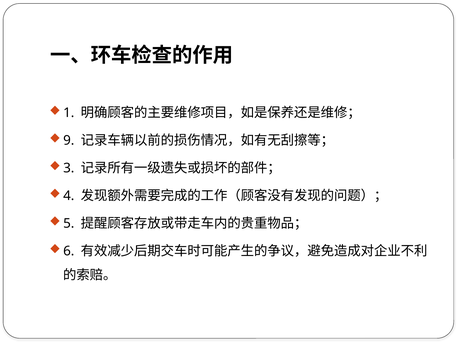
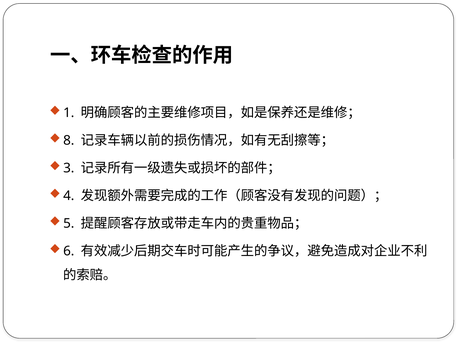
9: 9 -> 8
